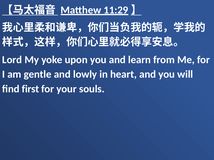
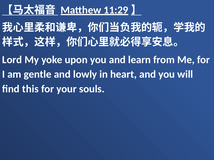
first: first -> this
